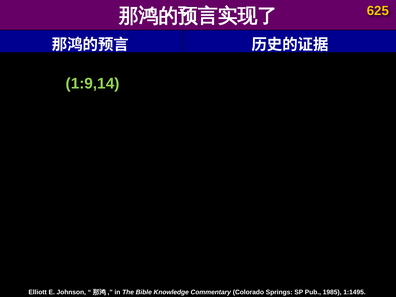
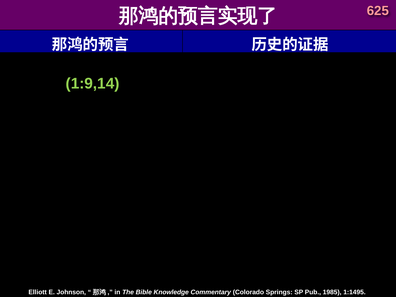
625 colour: yellow -> pink
